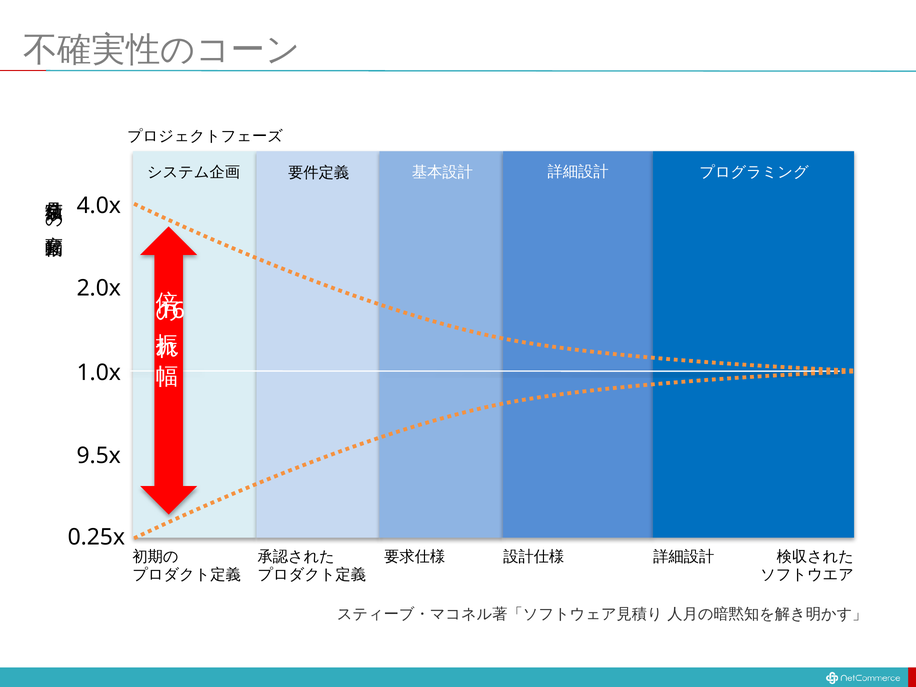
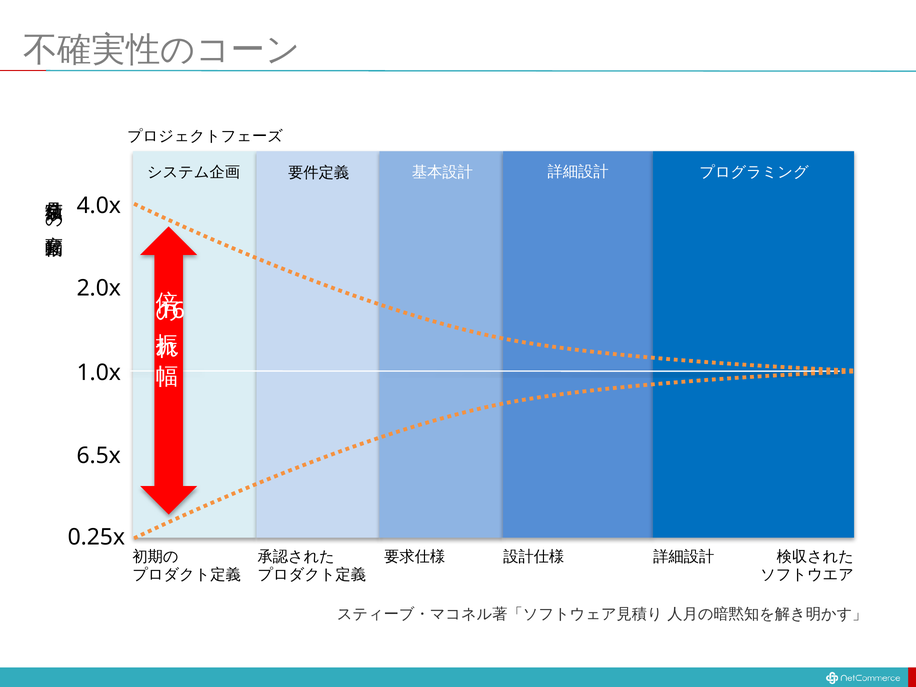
9.5x: 9.5x -> 6.5x
